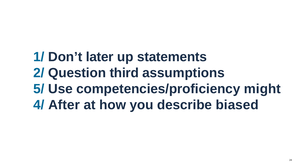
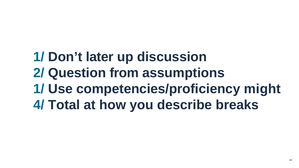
statements: statements -> discussion
third: third -> from
5/ at (39, 89): 5/ -> 1/
After: After -> Total
biased: biased -> breaks
